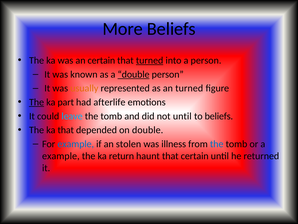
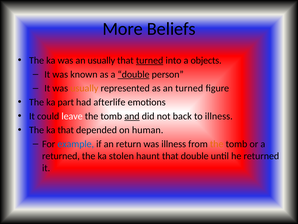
an certain: certain -> usually
a person: person -> objects
The at (37, 102) underline: present -> none
leave colour: light blue -> white
and underline: none -> present
not until: until -> back
to beliefs: beliefs -> illness
on double: double -> human
stolen: stolen -> return
the at (217, 144) colour: blue -> orange
example at (61, 156): example -> returned
return: return -> stolen
that certain: certain -> double
